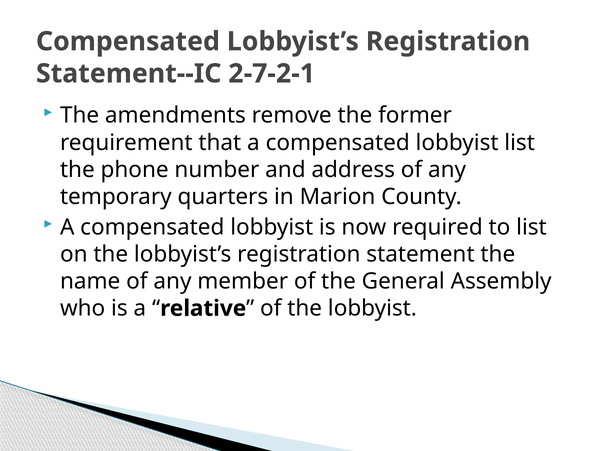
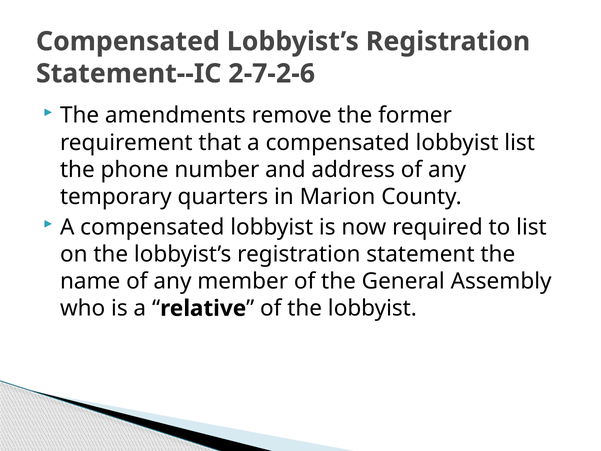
2-7-2-1: 2-7-2-1 -> 2-7-2-6
